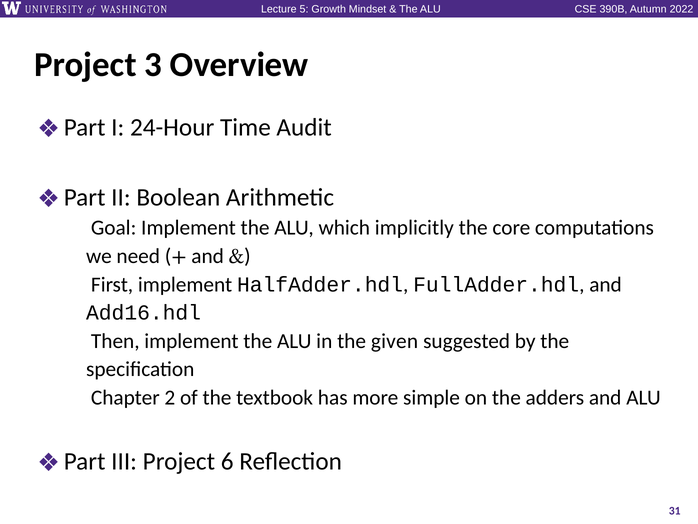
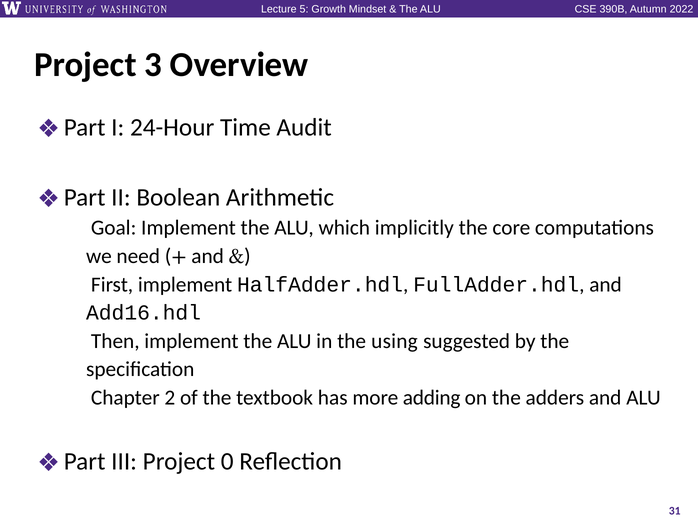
given: given -> using
simple: simple -> adding
6: 6 -> 0
